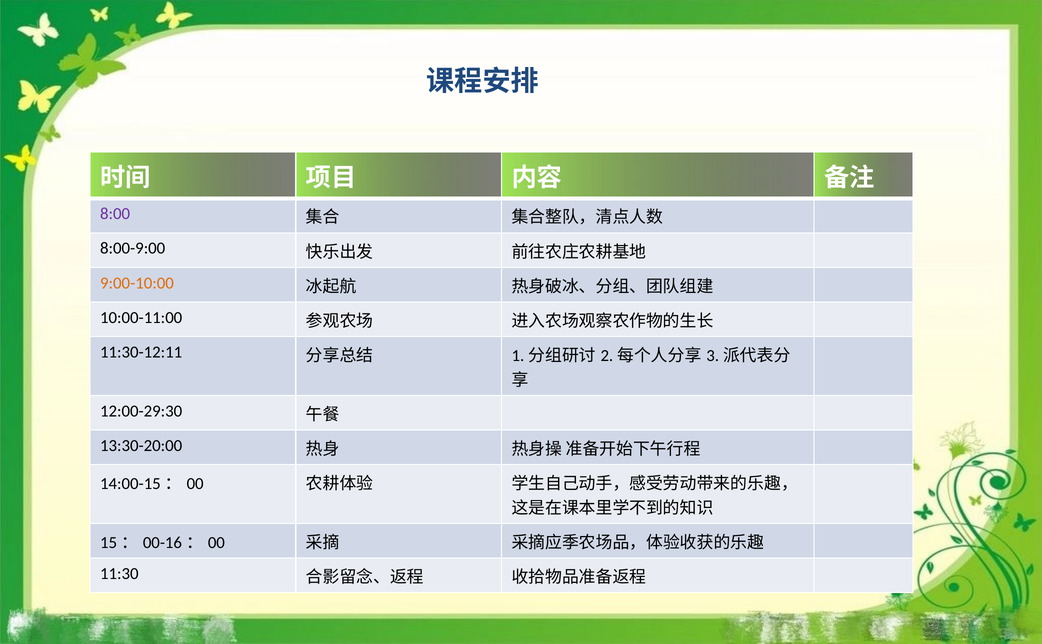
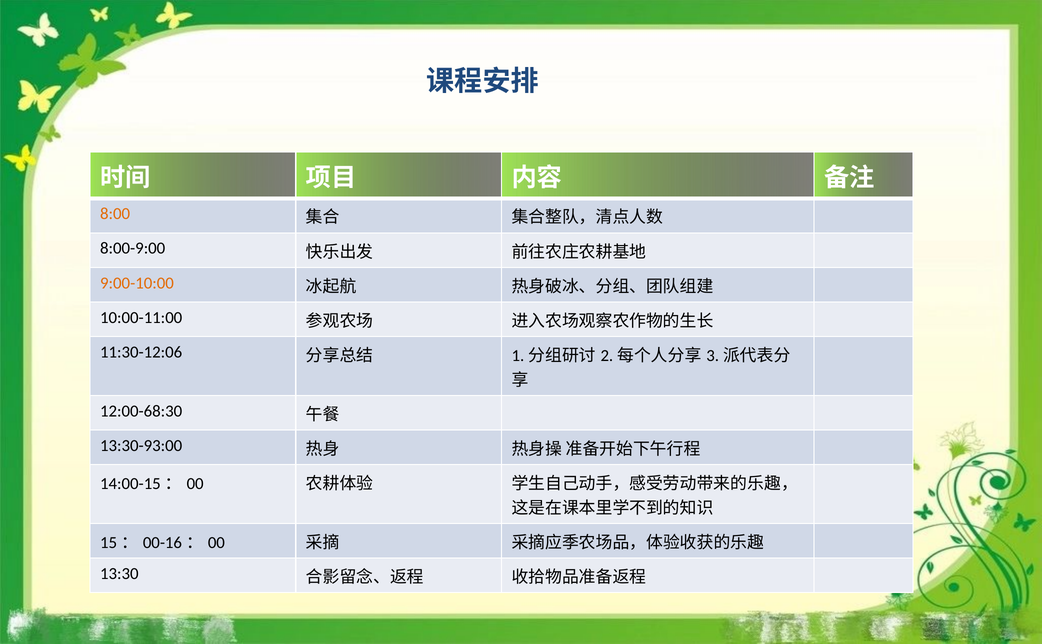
8:00 colour: purple -> orange
11:30-12:11: 11:30-12:11 -> 11:30-12:06
12:00-29:30: 12:00-29:30 -> 12:00-68:30
13:30-20:00: 13:30-20:00 -> 13:30-93:00
11:30: 11:30 -> 13:30
